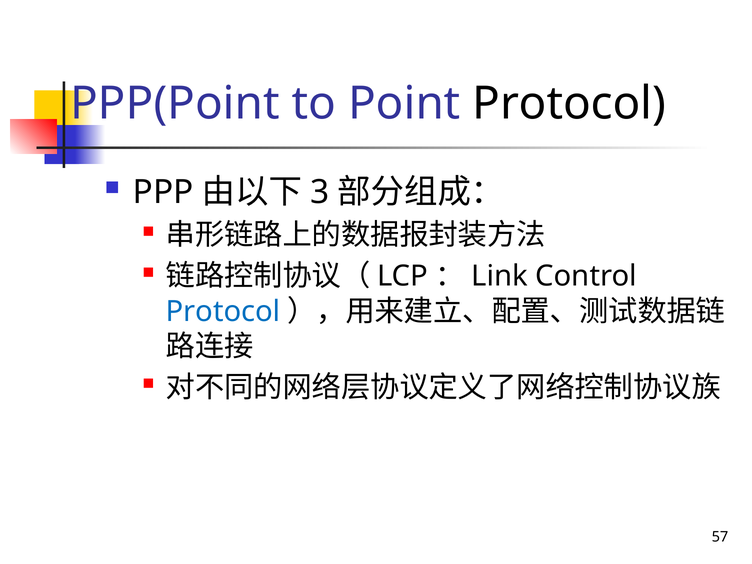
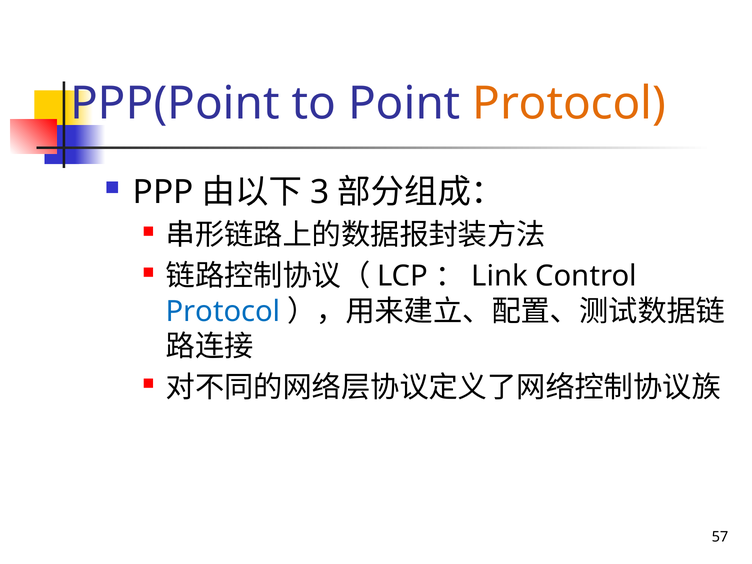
Protocol at (569, 103) colour: black -> orange
